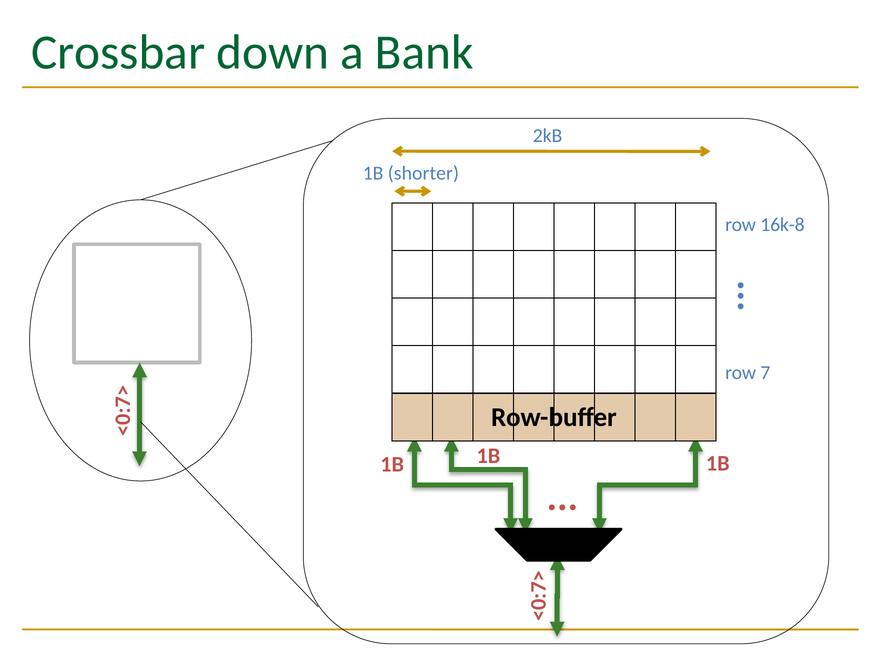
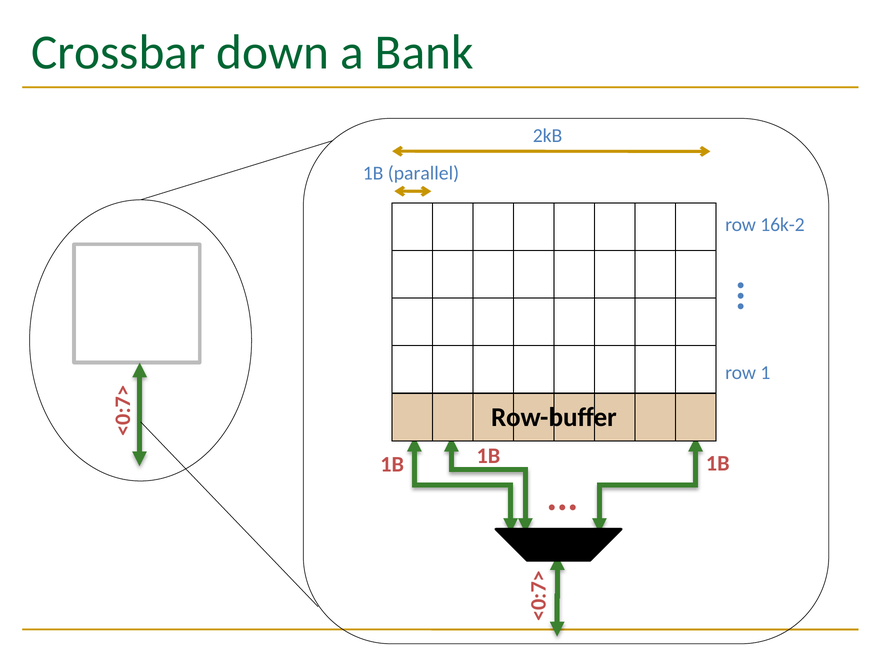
shorter: shorter -> parallel
16k-8: 16k-8 -> 16k-2
row 7: 7 -> 1
